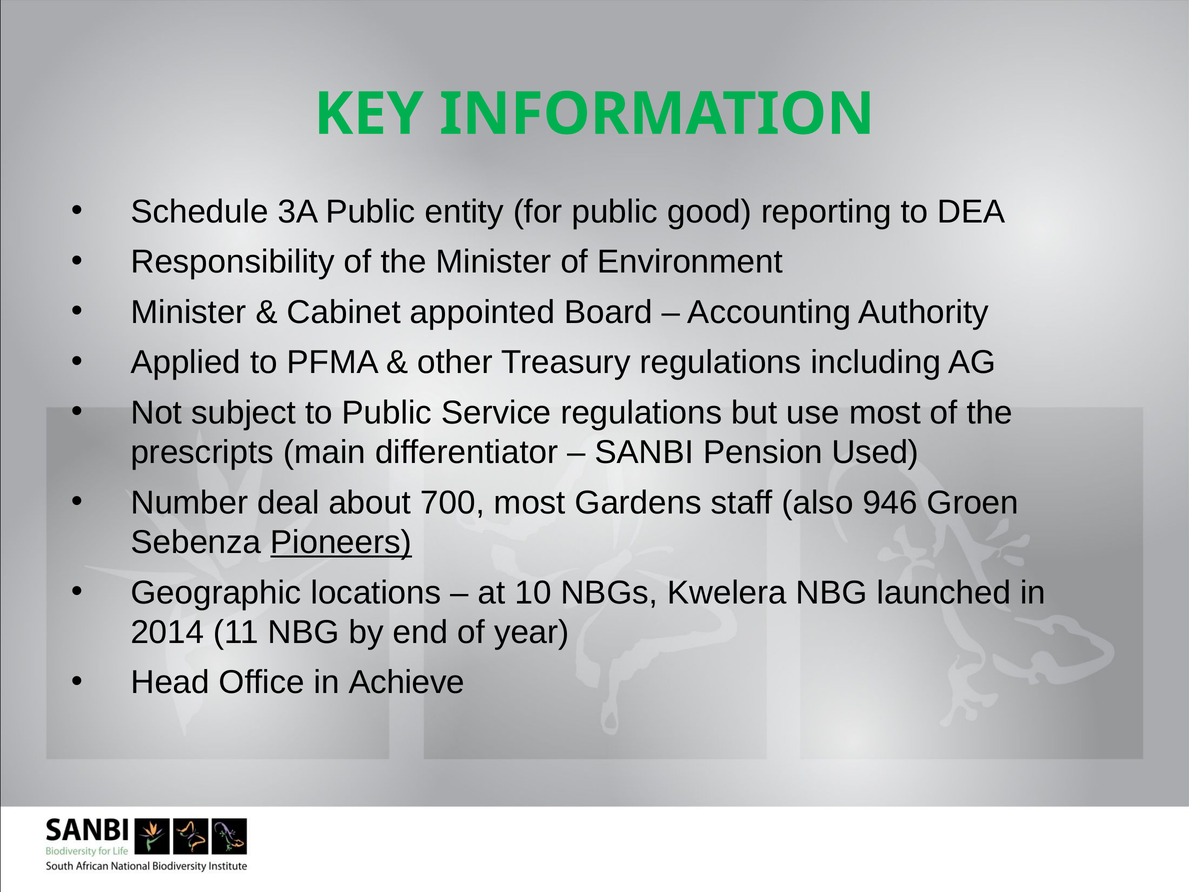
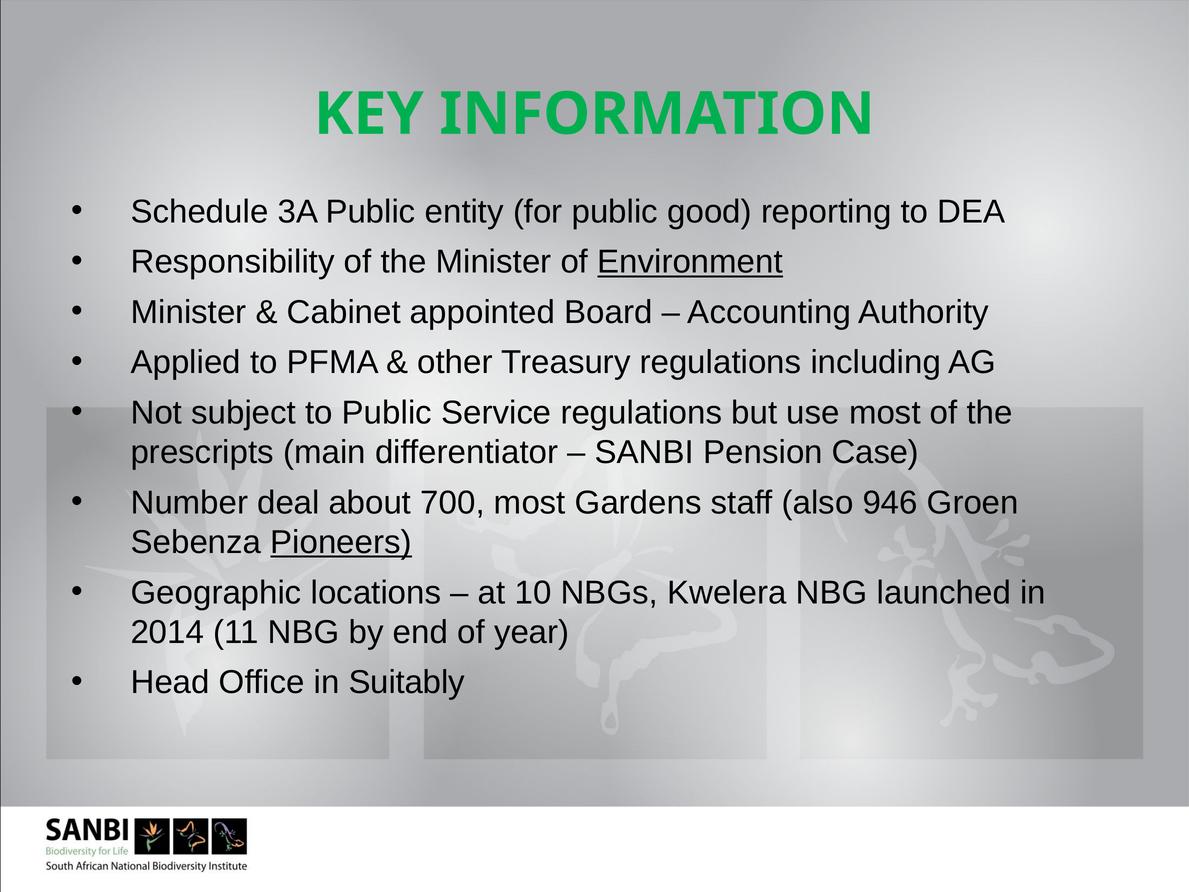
Environment underline: none -> present
Used: Used -> Case
Achieve: Achieve -> Suitably
